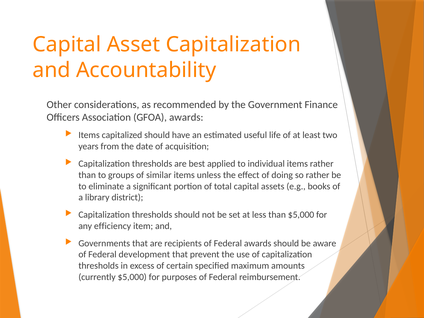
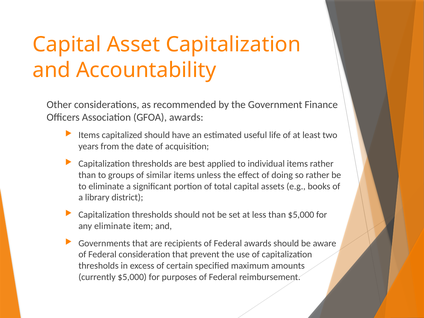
any efficiency: efficiency -> eliminate
development: development -> consideration
